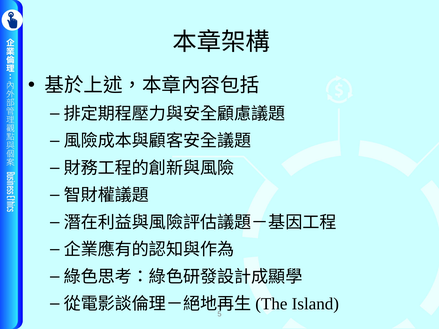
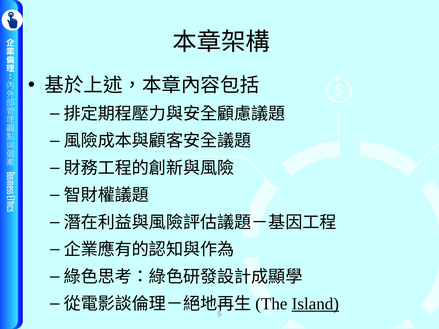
Island underline: none -> present
